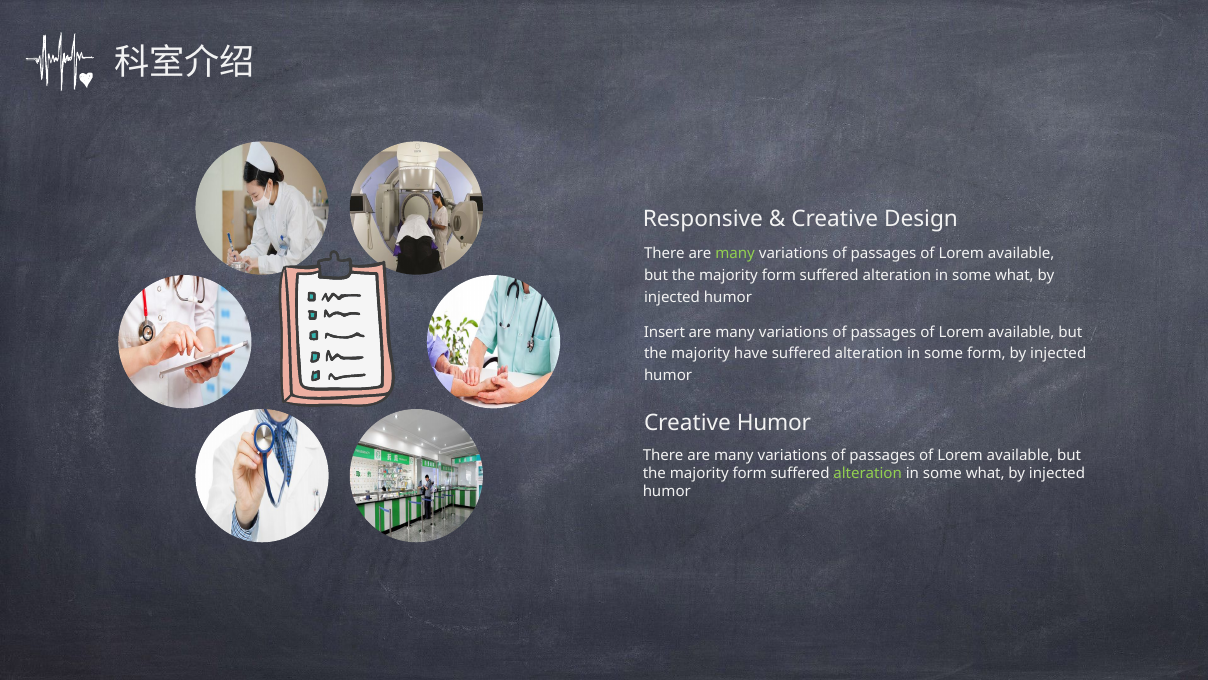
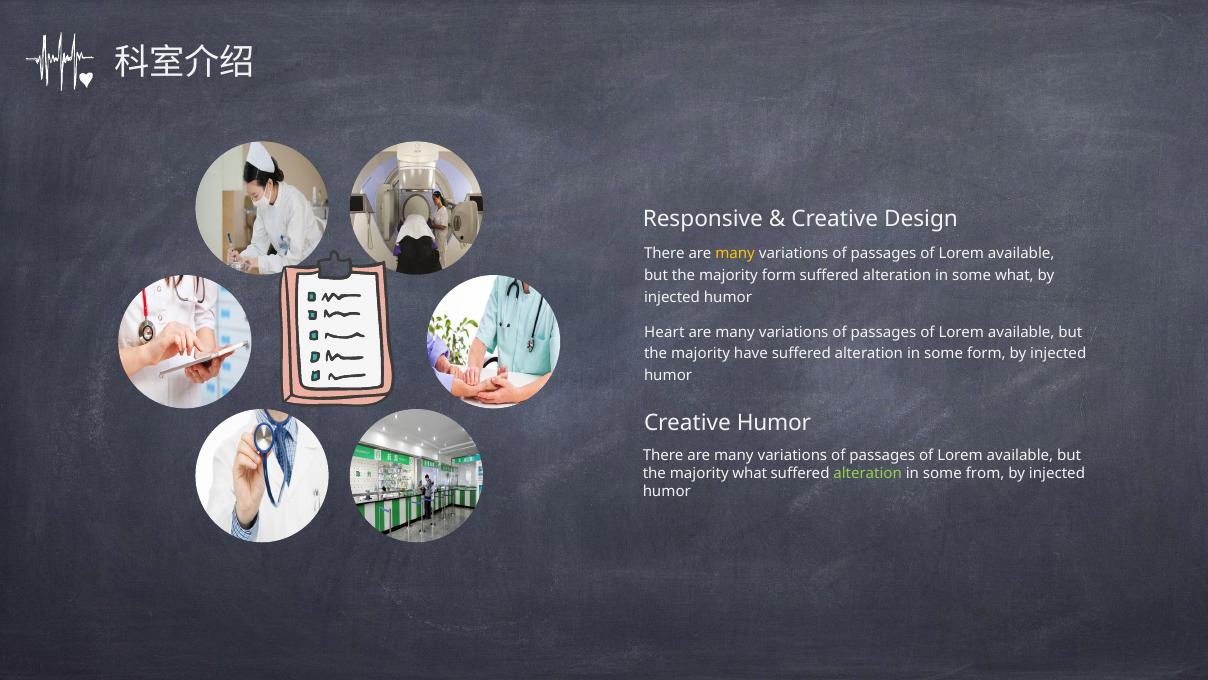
many at (735, 253) colour: light green -> yellow
Insert: Insert -> Heart
form at (750, 473): form -> what
what at (985, 473): what -> from
